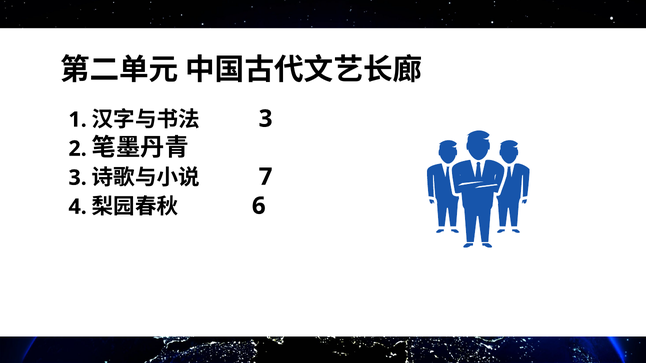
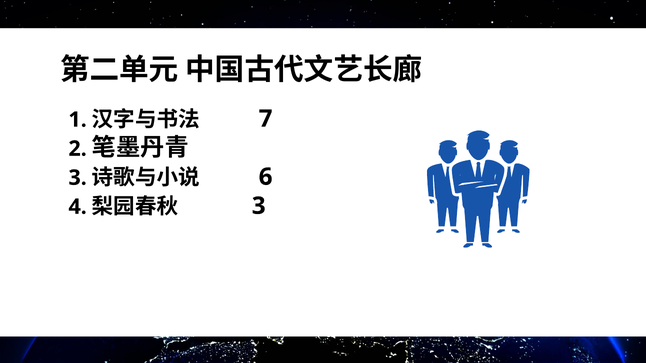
3 at (266, 119): 3 -> 7
7: 7 -> 6
6 at (259, 206): 6 -> 3
